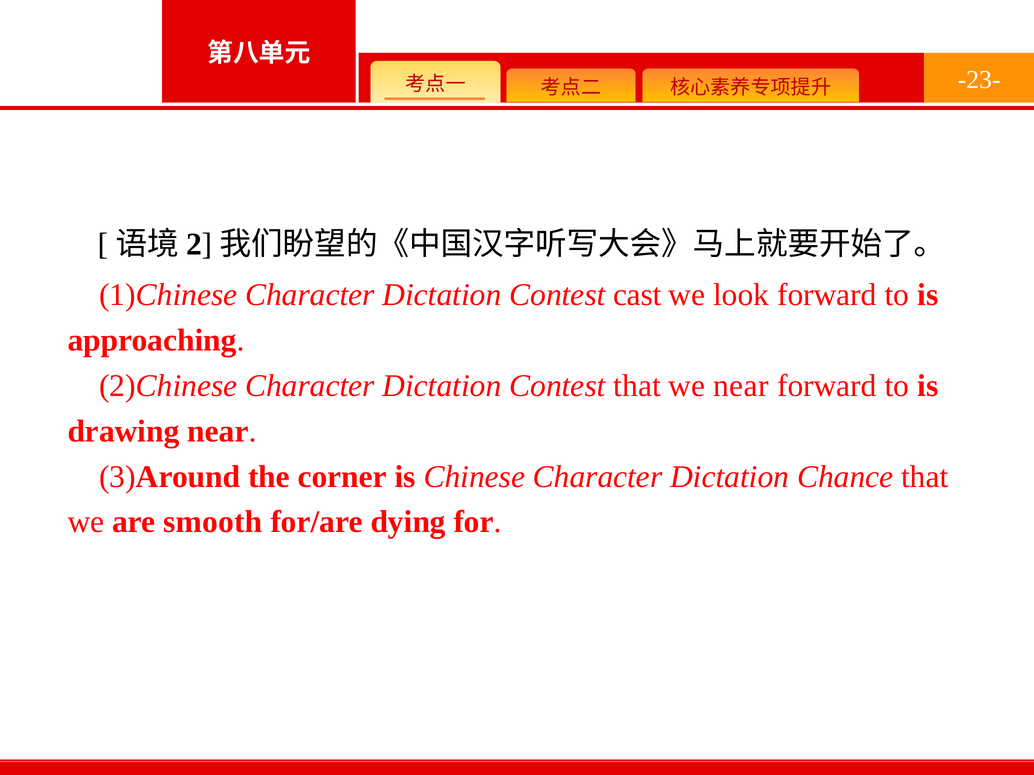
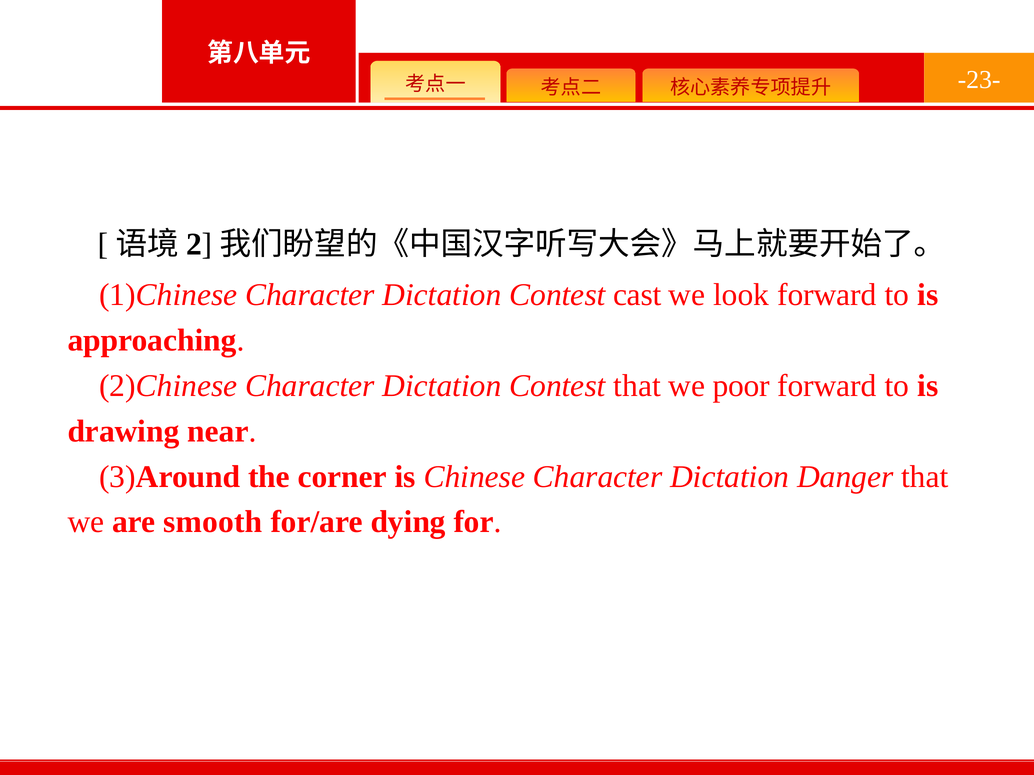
we near: near -> poor
Chance: Chance -> Danger
